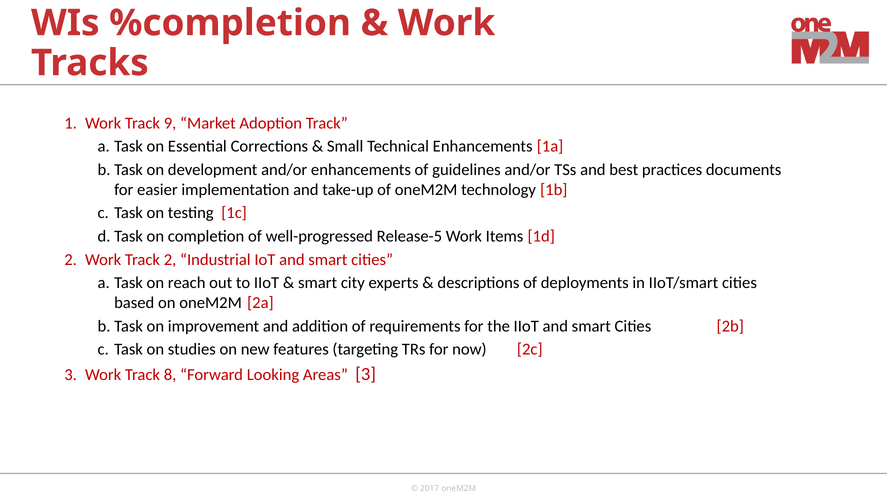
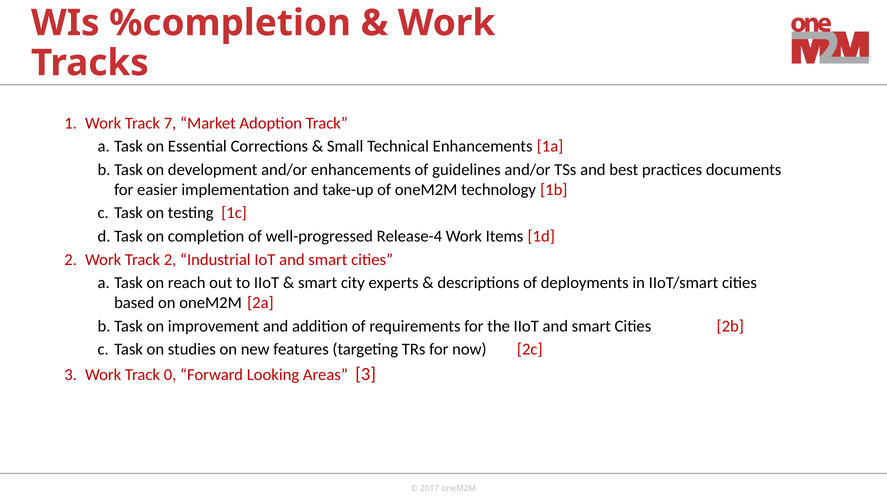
9: 9 -> 7
Release-5: Release-5 -> Release-4
8: 8 -> 0
